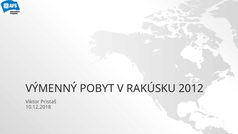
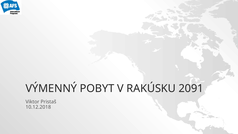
2012: 2012 -> 2091
